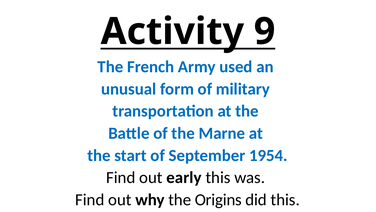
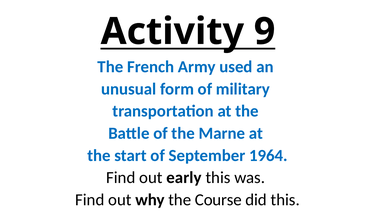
1954: 1954 -> 1964
Origins: Origins -> Course
